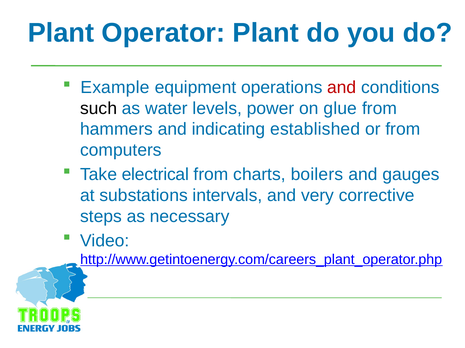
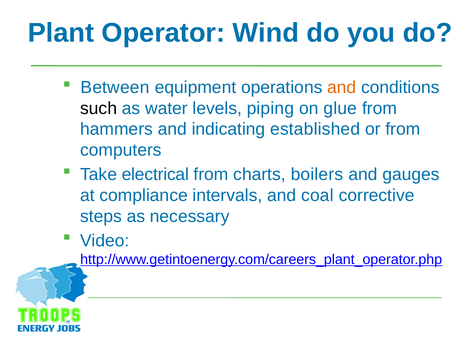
Operator Plant: Plant -> Wind
Example: Example -> Between
and at (342, 88) colour: red -> orange
power: power -> piping
substations: substations -> compliance
very: very -> coal
